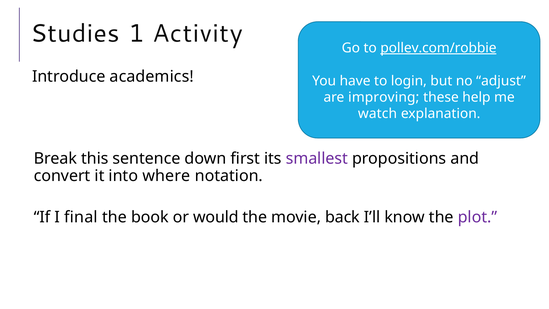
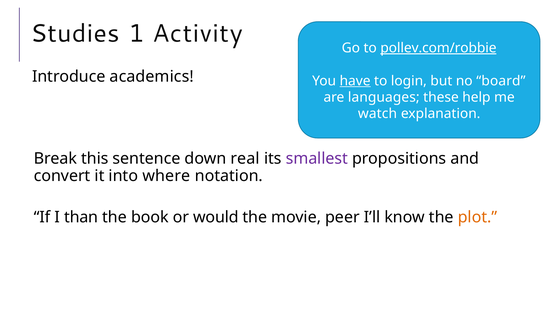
have underline: none -> present
adjust: adjust -> board
improving: improving -> languages
first: first -> real
final: final -> than
back: back -> peer
plot colour: purple -> orange
